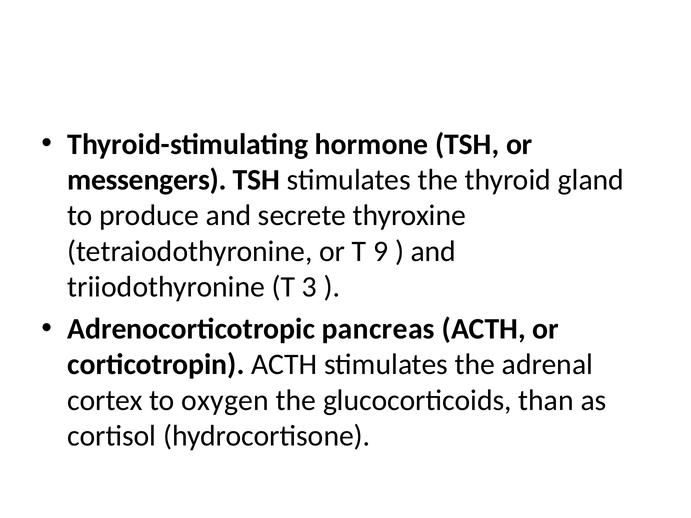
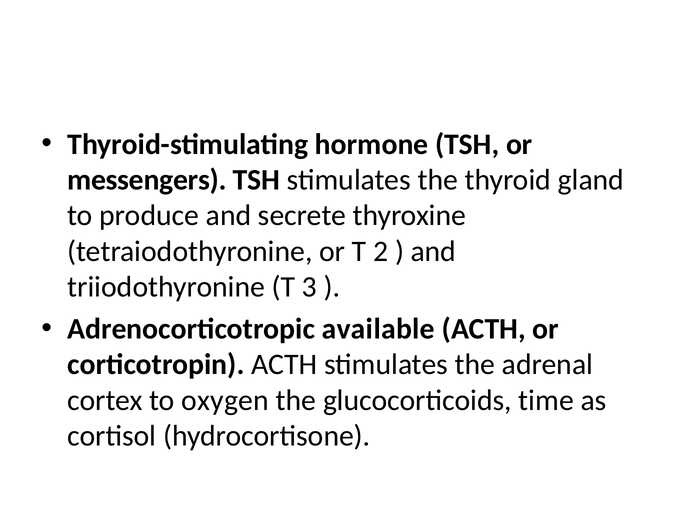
9: 9 -> 2
pancreas: pancreas -> available
than: than -> time
